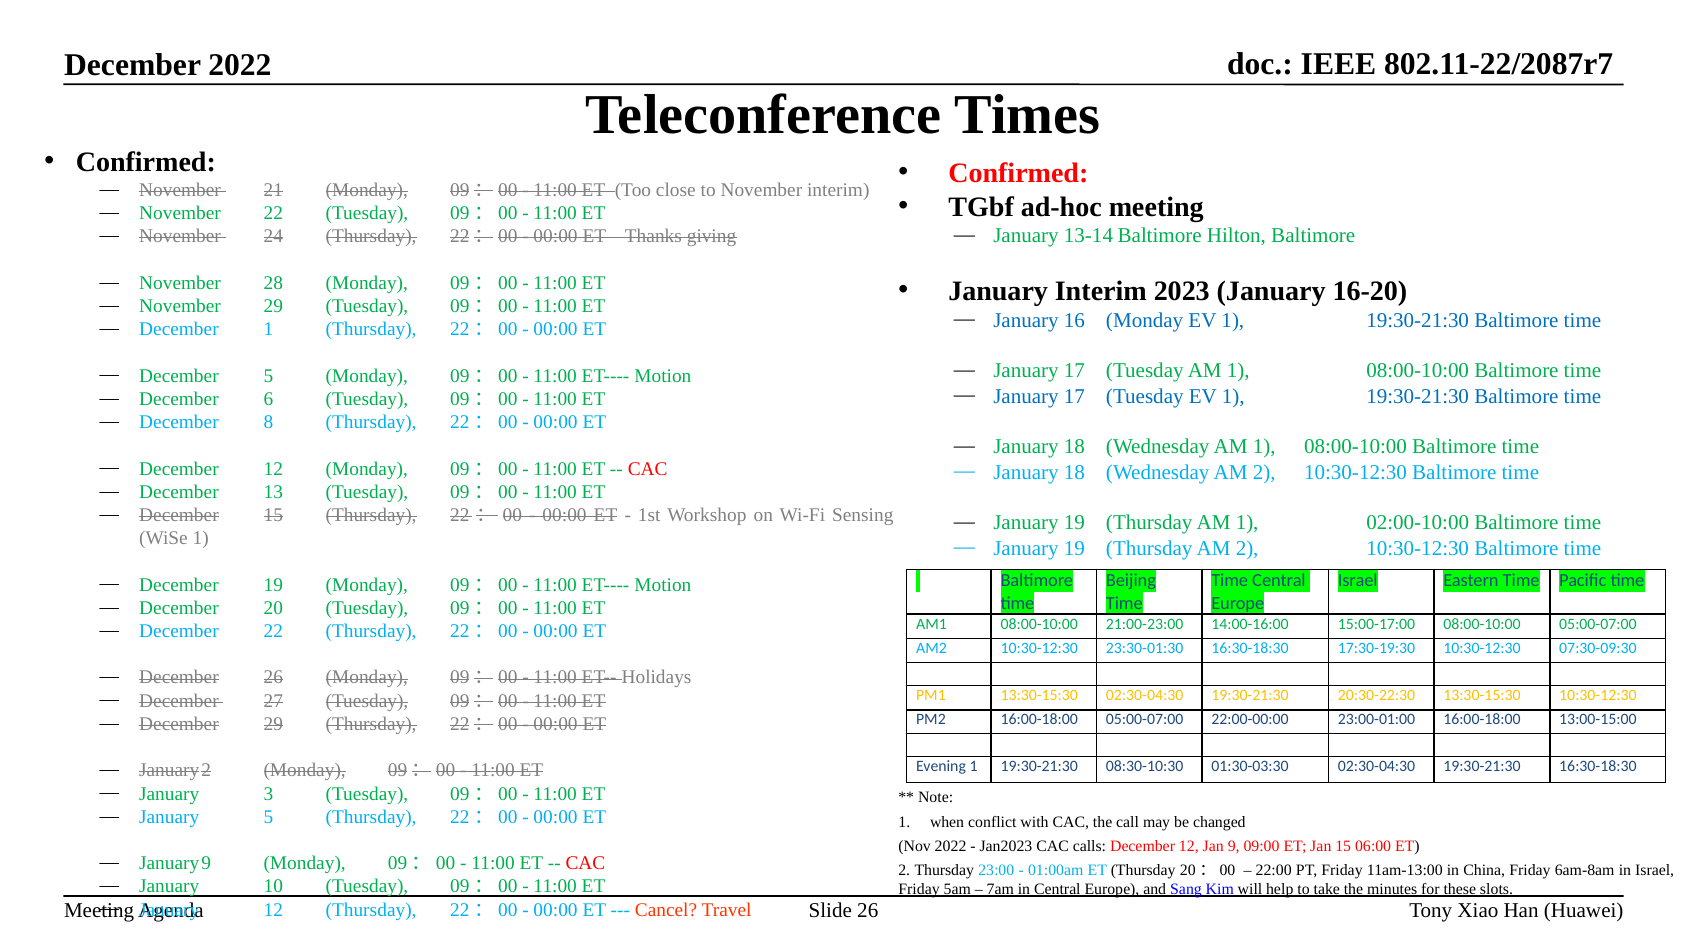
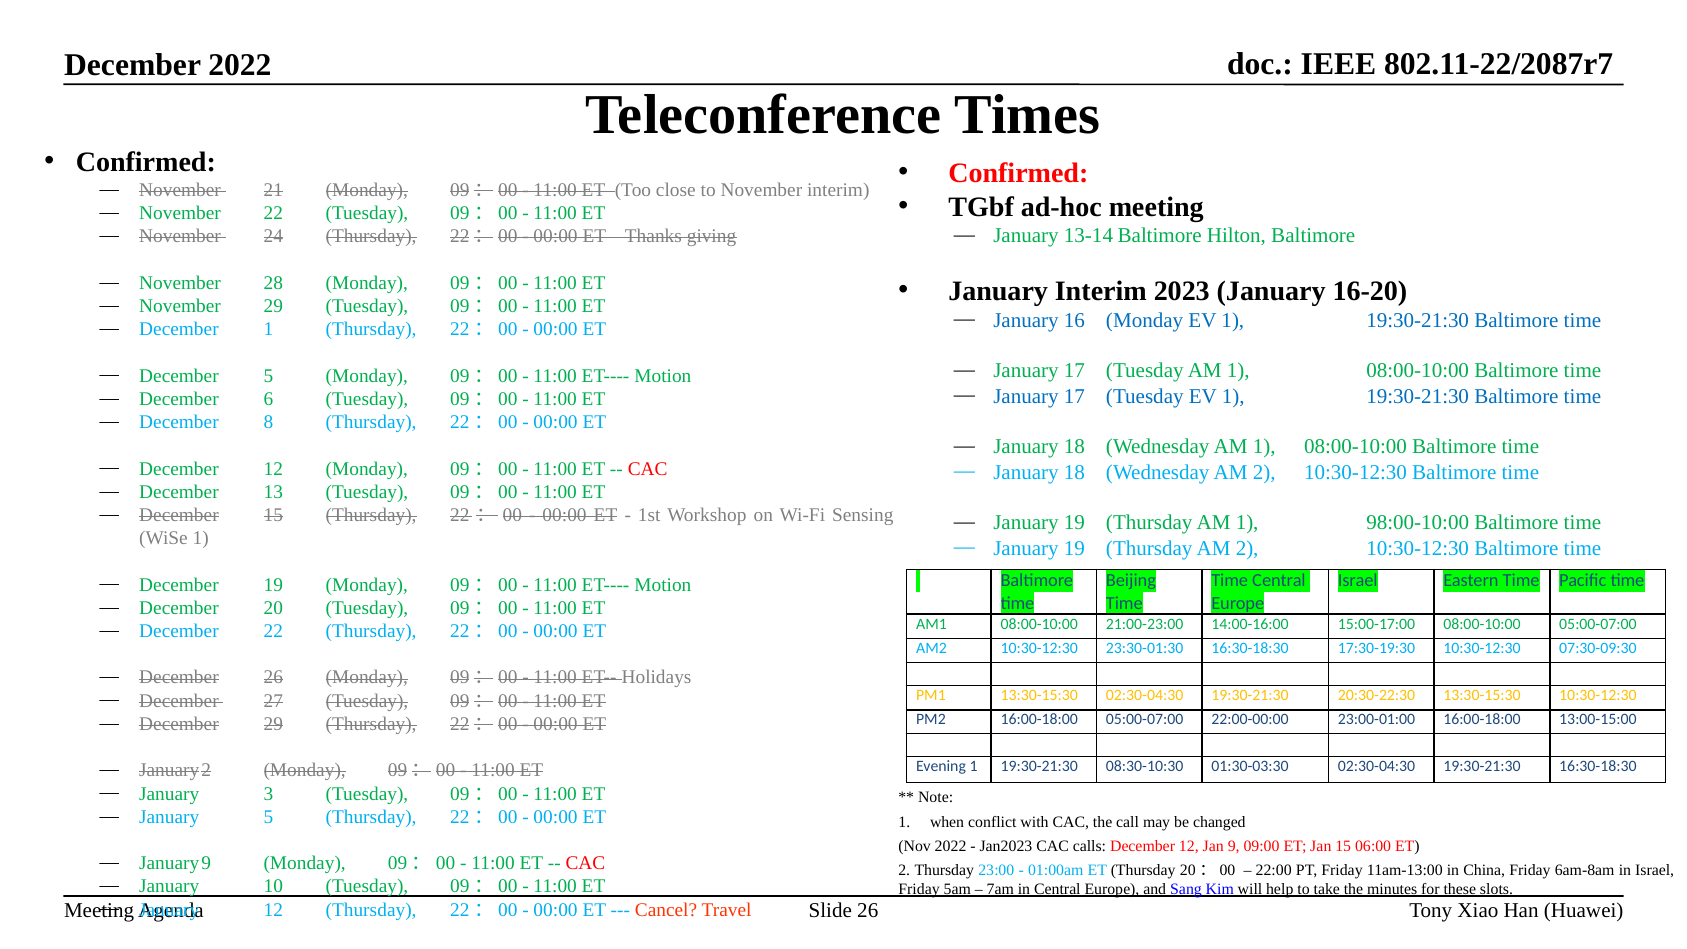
02:00-10:00: 02:00-10:00 -> 98:00-10:00
